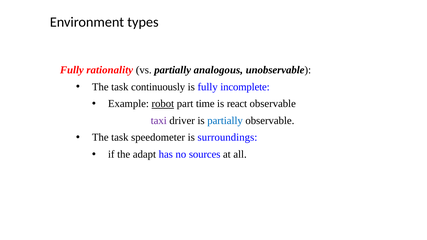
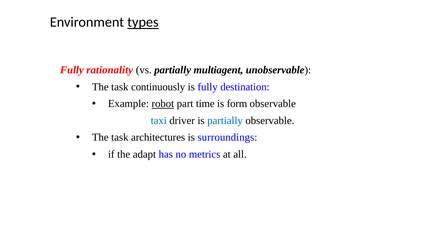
types underline: none -> present
analogous: analogous -> multiagent
incomplete: incomplete -> destination
react: react -> form
taxi colour: purple -> blue
speedometer: speedometer -> architectures
sources: sources -> metrics
